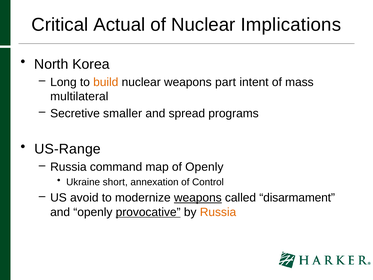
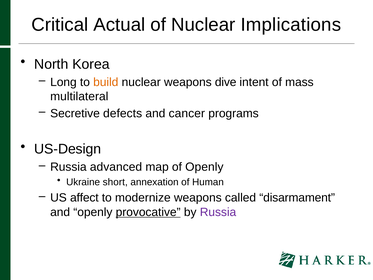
part: part -> dive
smaller: smaller -> defects
spread: spread -> cancer
US-Range: US-Range -> US-Design
command: command -> advanced
Control: Control -> Human
avoid: avoid -> affect
weapons at (198, 198) underline: present -> none
Russia at (218, 212) colour: orange -> purple
